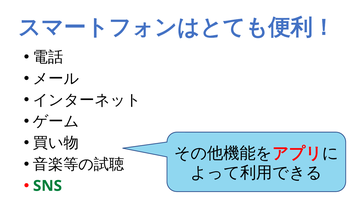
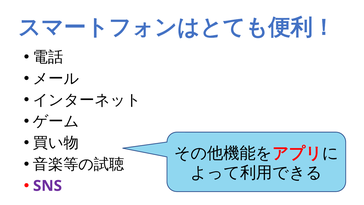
SNS colour: green -> purple
